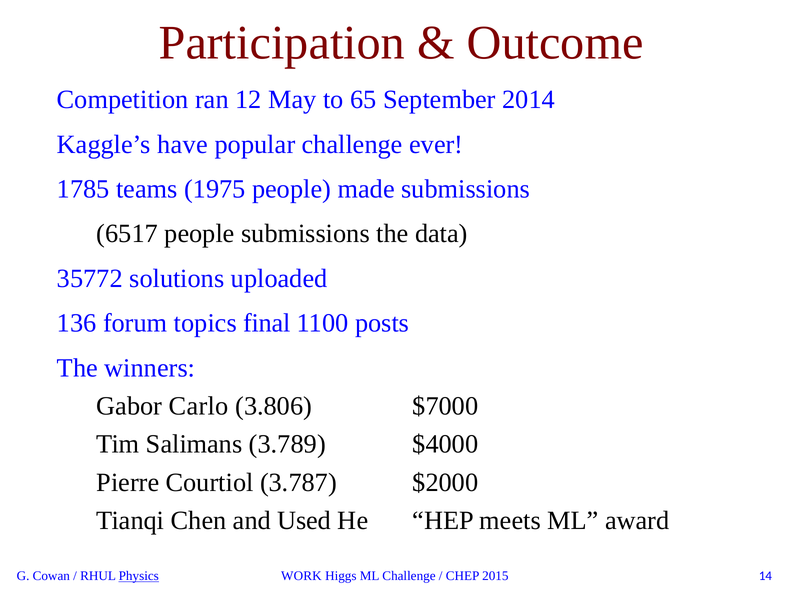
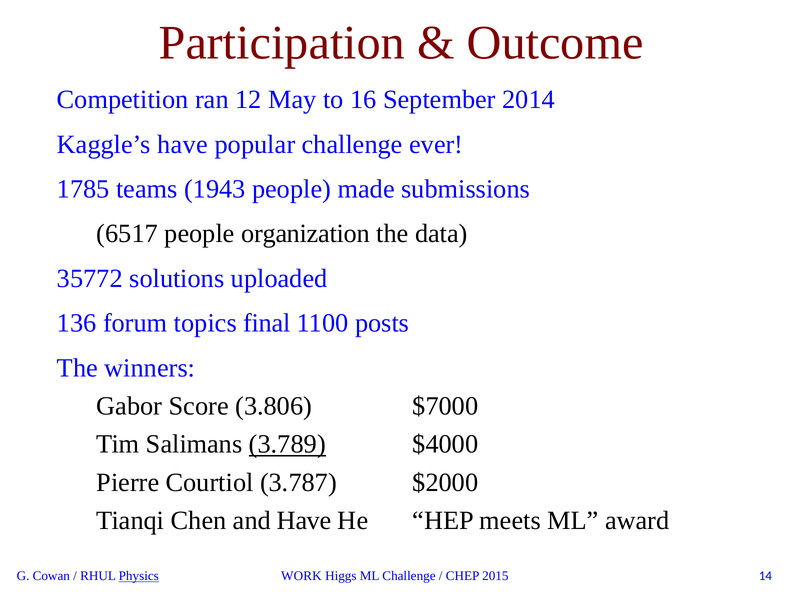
65: 65 -> 16
1975: 1975 -> 1943
people submissions: submissions -> organization
Carlo: Carlo -> Score
3.789 underline: none -> present
and Used: Used -> Have
